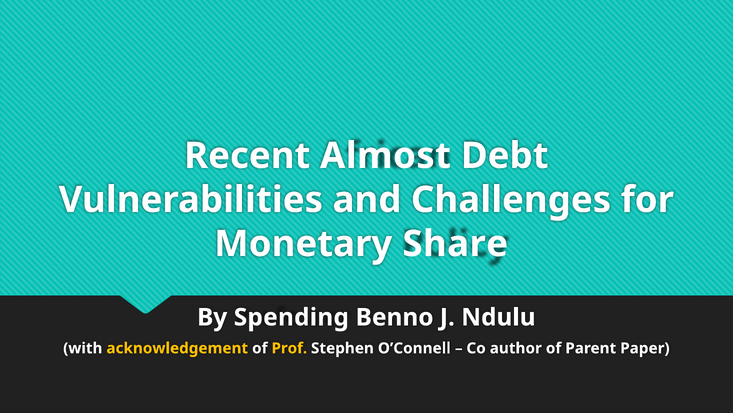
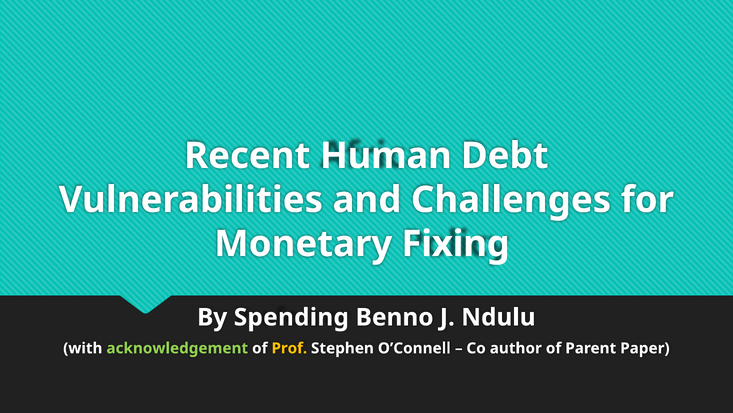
Almost: Almost -> Human
Share: Share -> Fixing
acknowledgement colour: yellow -> light green
